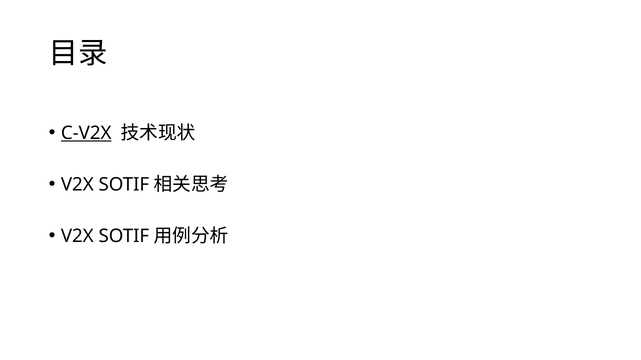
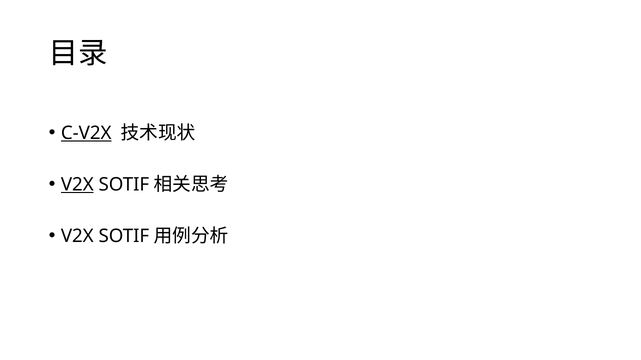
V2X at (77, 185) underline: none -> present
